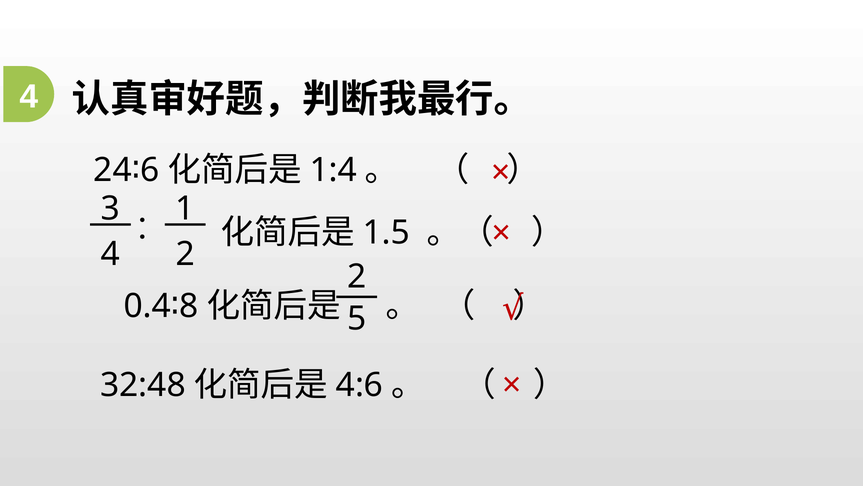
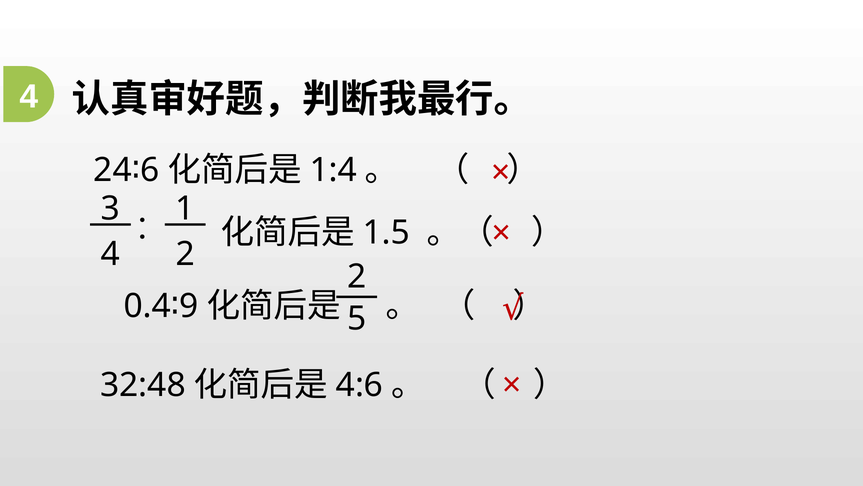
8: 8 -> 9
